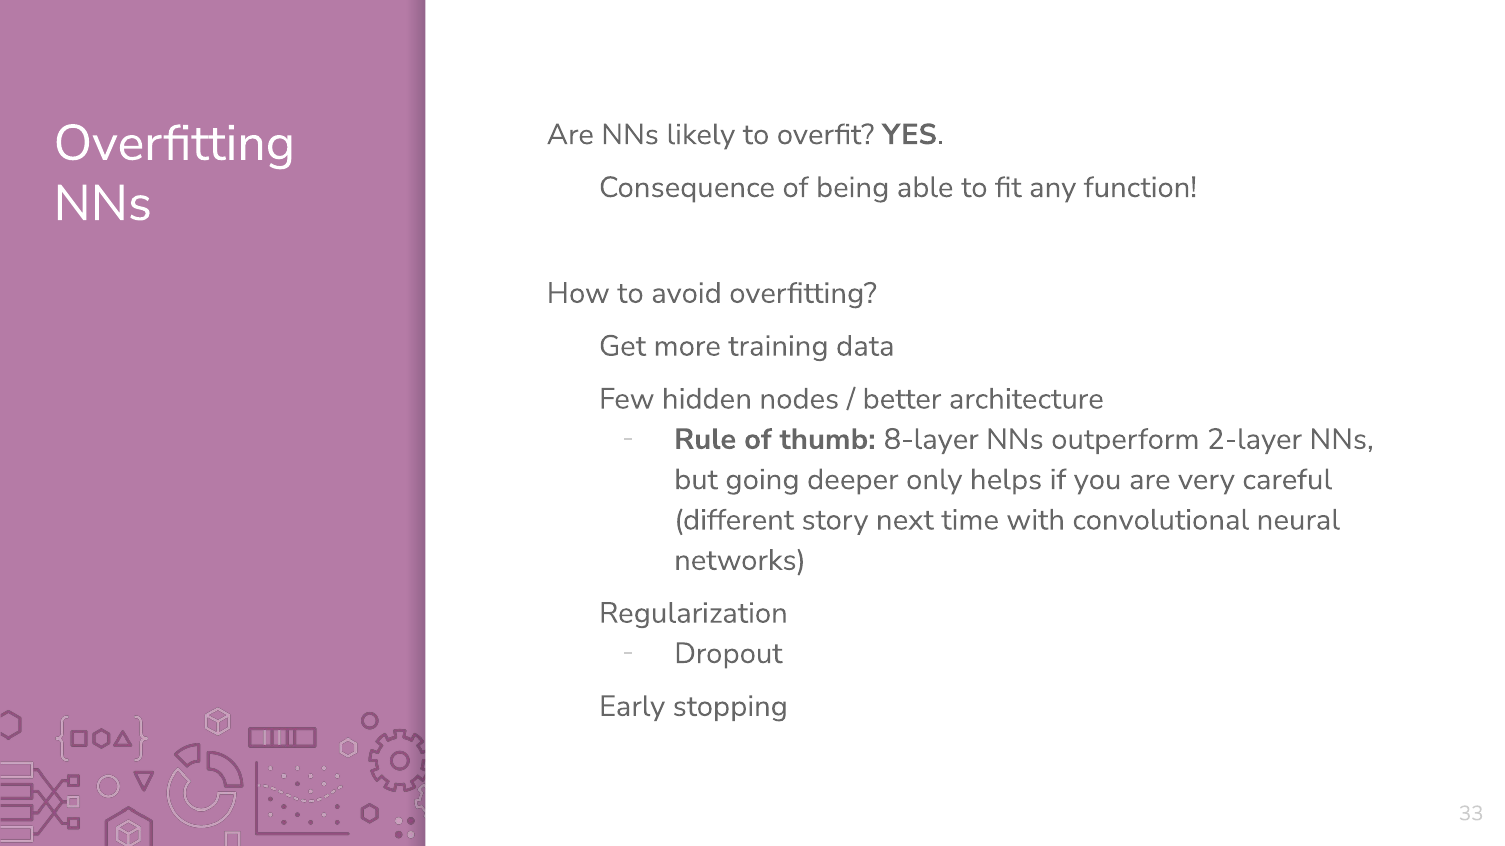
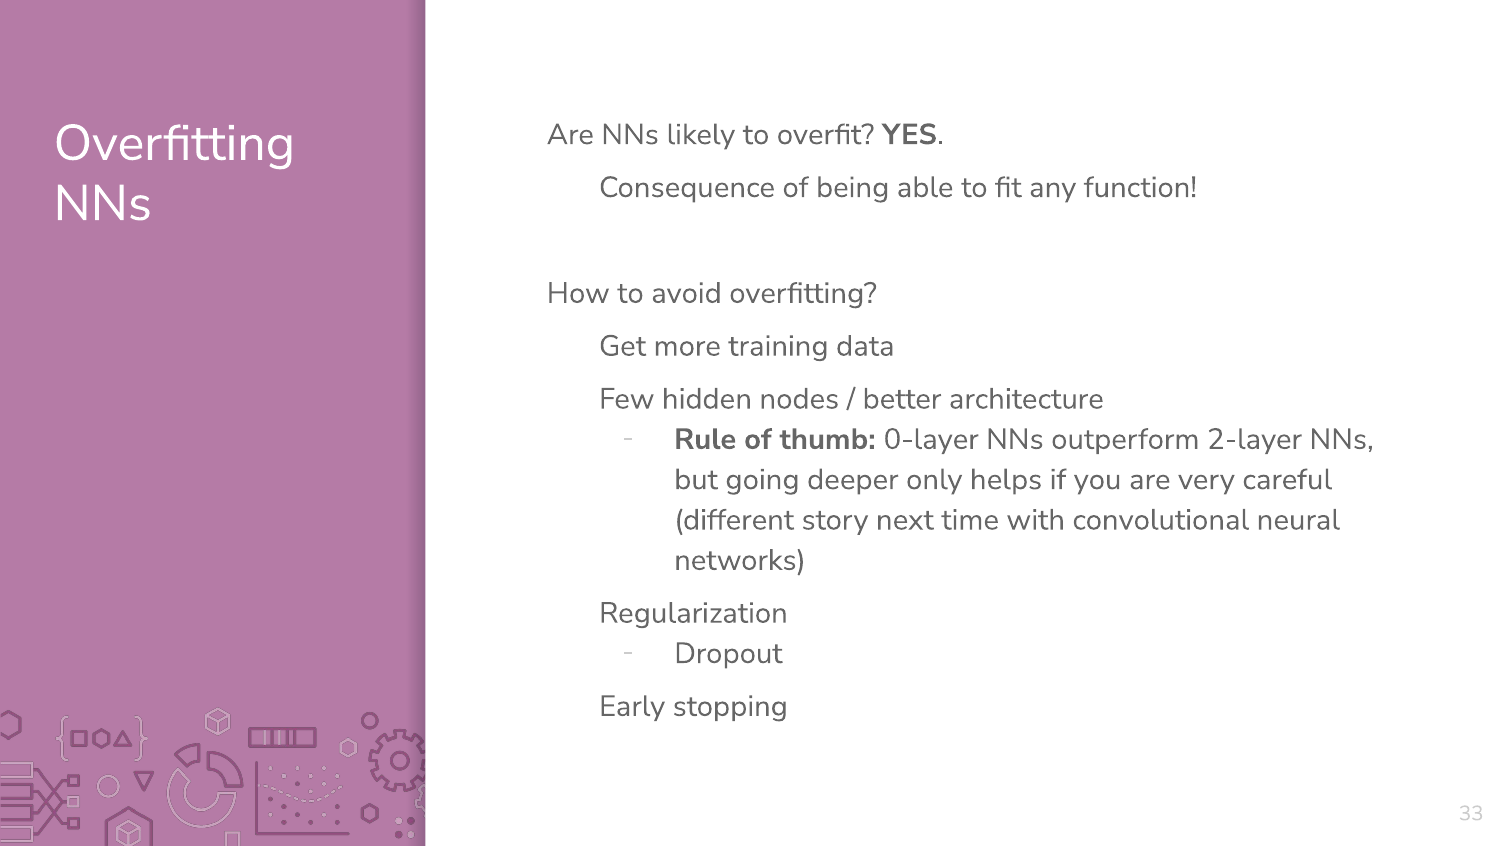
8-layer: 8-layer -> 0-layer
